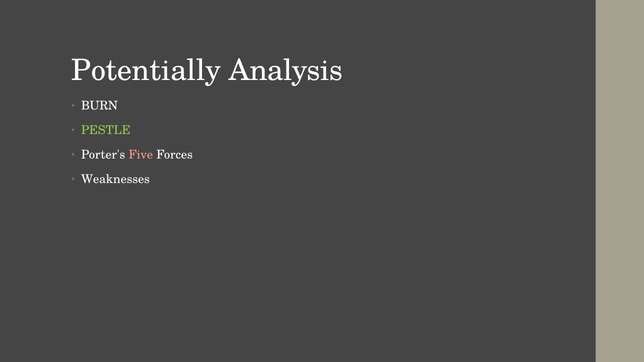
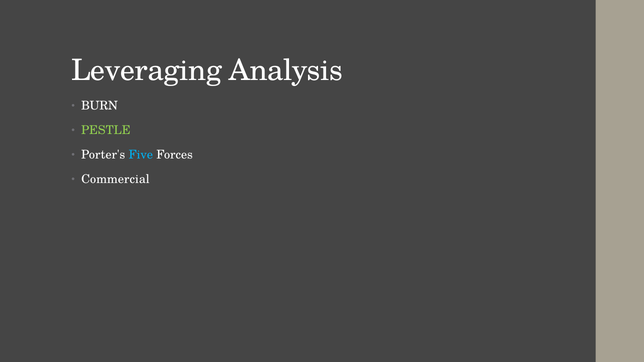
Potentially: Potentially -> Leveraging
Five colour: pink -> light blue
Weaknesses: Weaknesses -> Commercial
